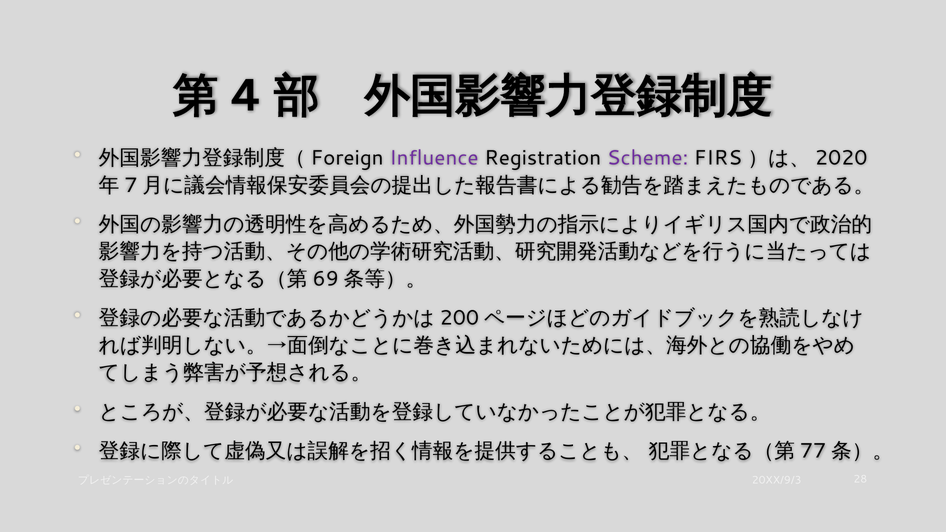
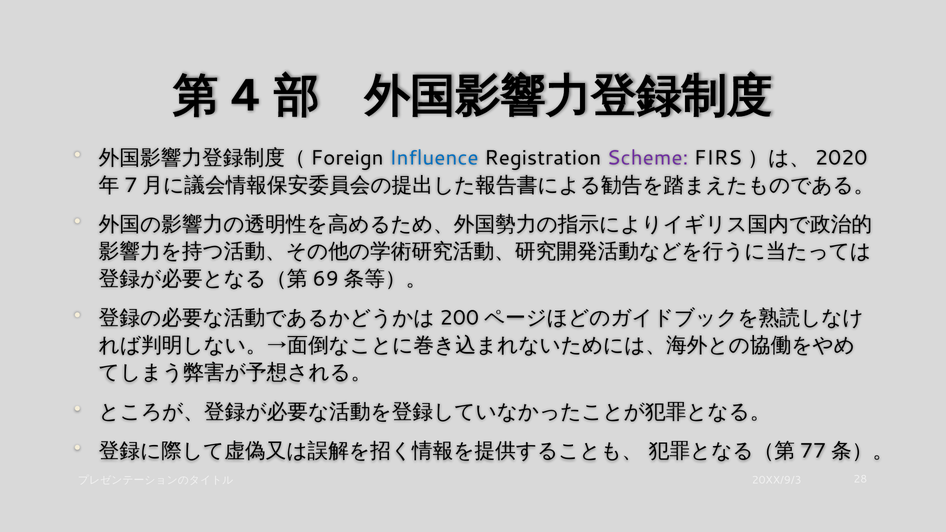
Influence colour: purple -> blue
